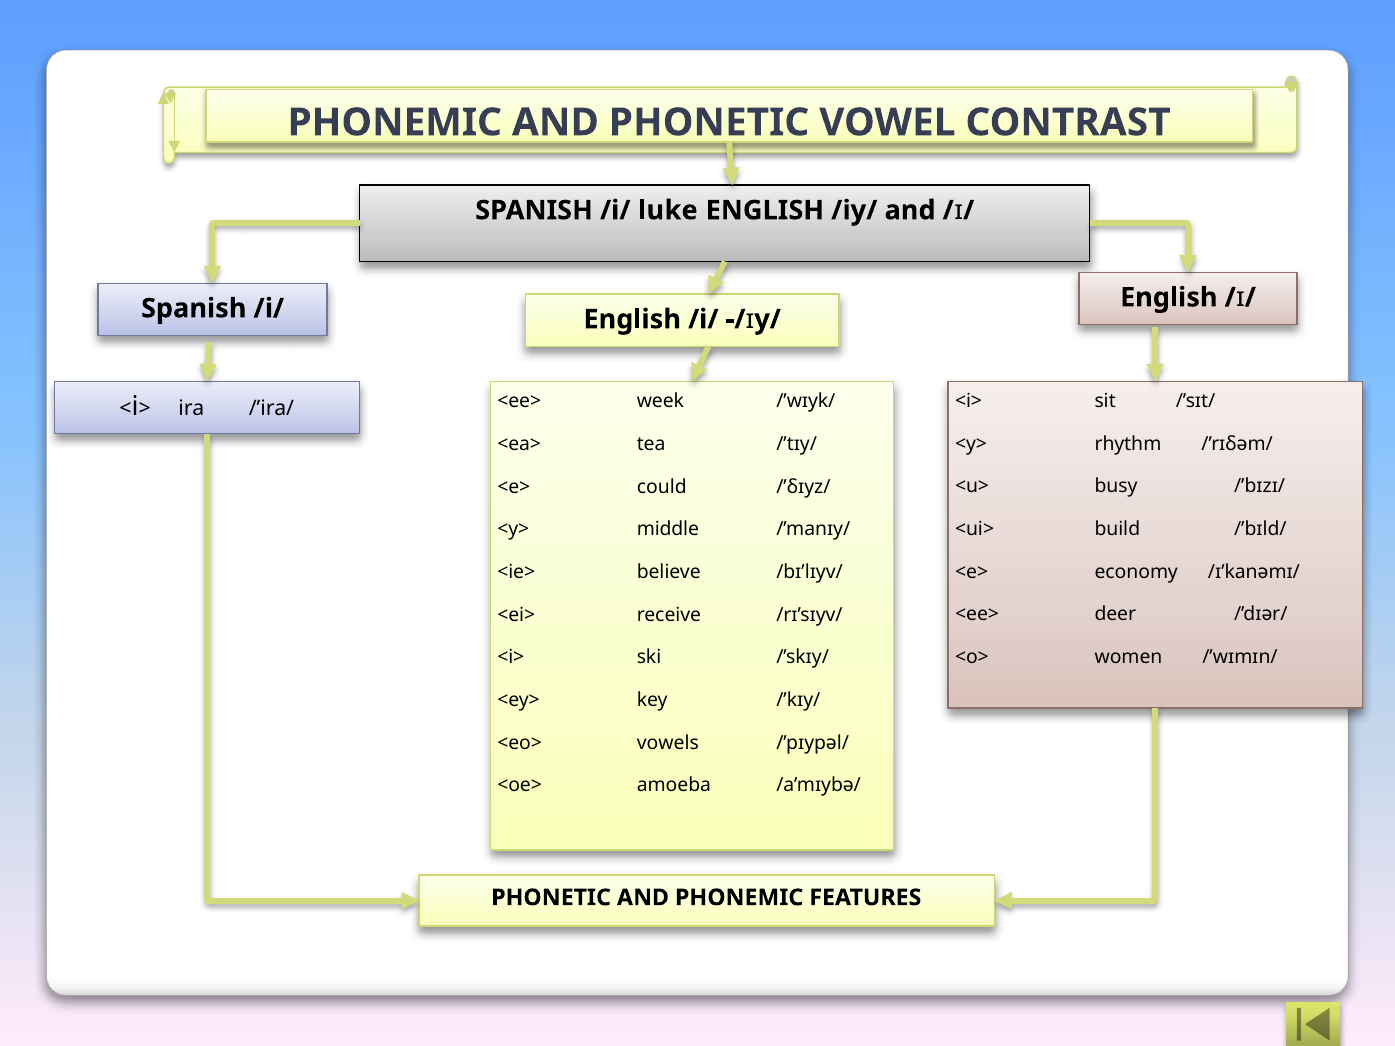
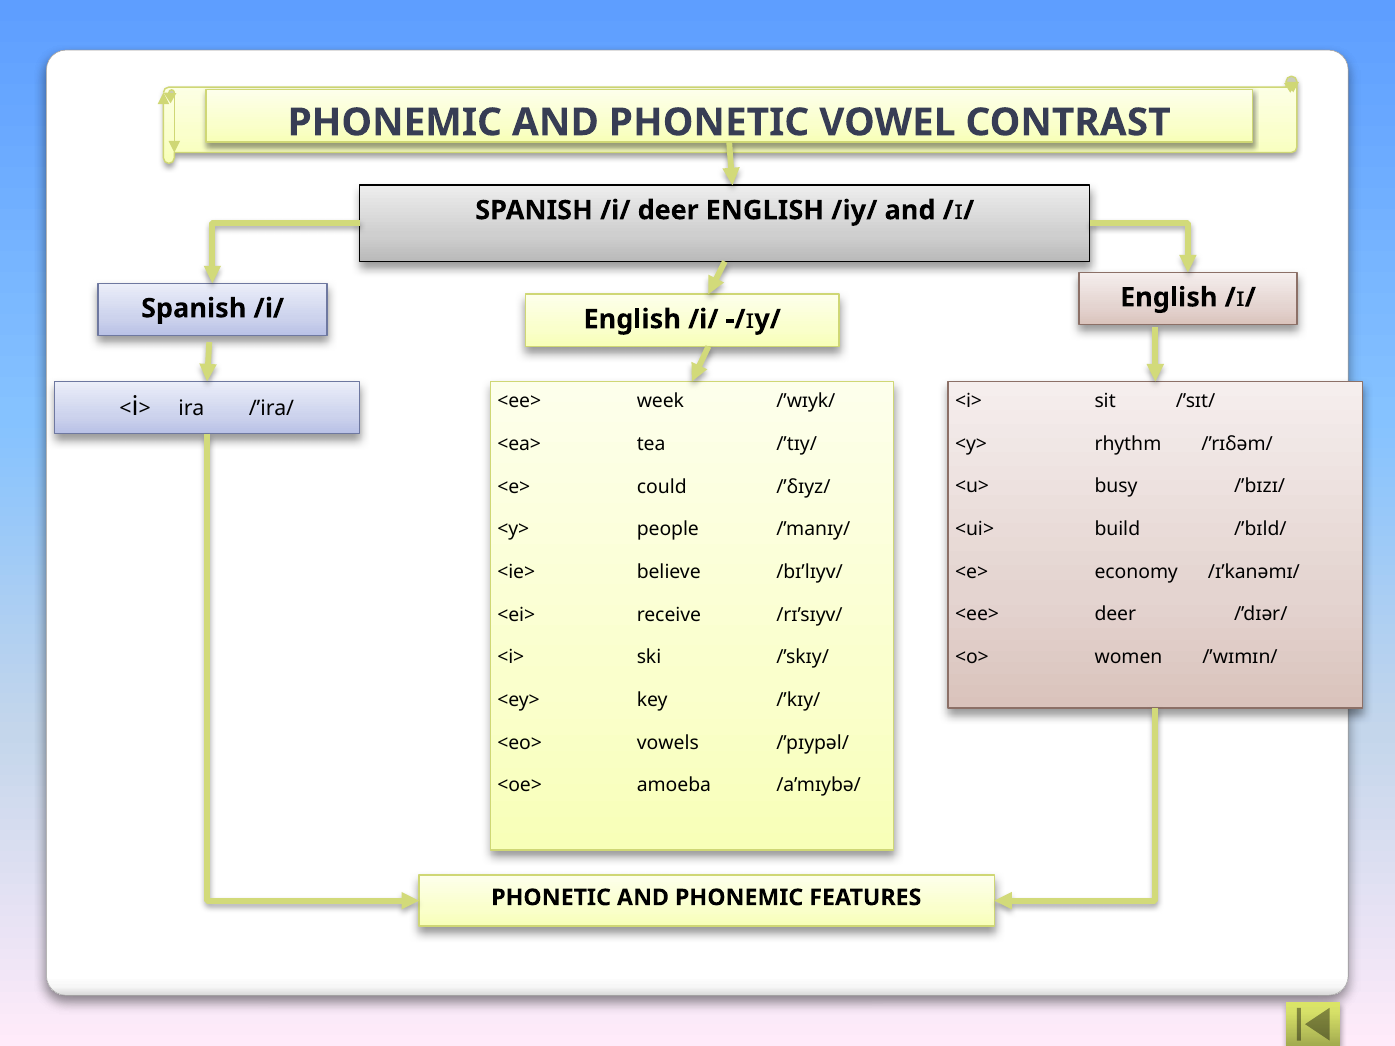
/i/ luke: luke -> deer
middle: middle -> people
